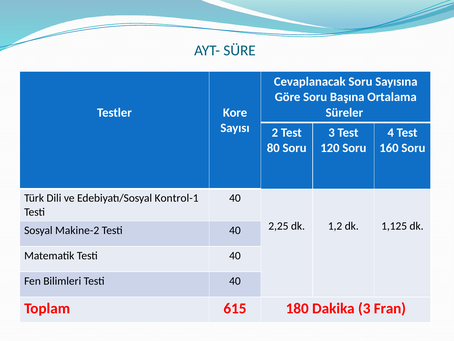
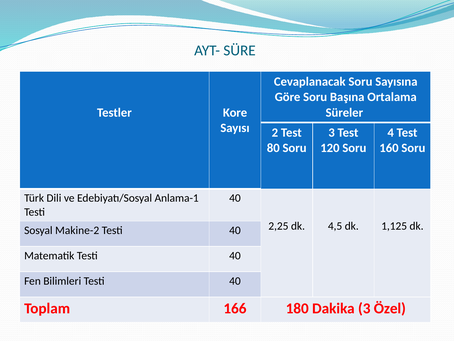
Kontrol-1: Kontrol-1 -> Anlama-1
1,2: 1,2 -> 4,5
615: 615 -> 166
Fran: Fran -> Özel
